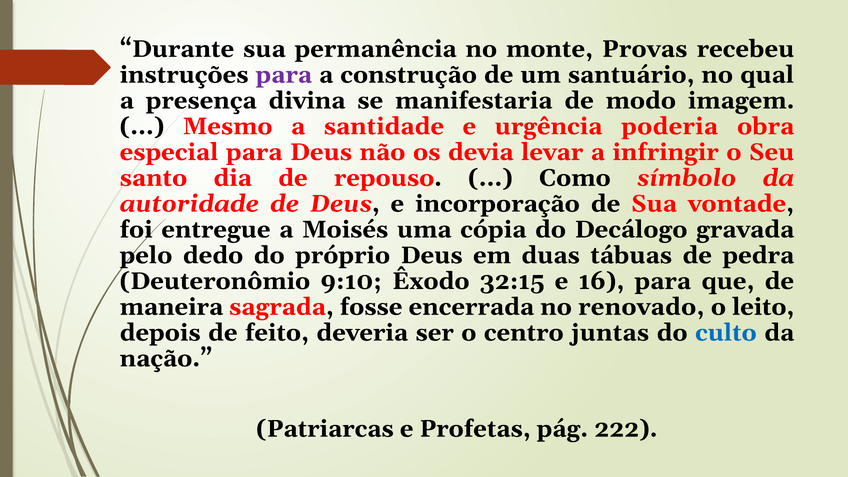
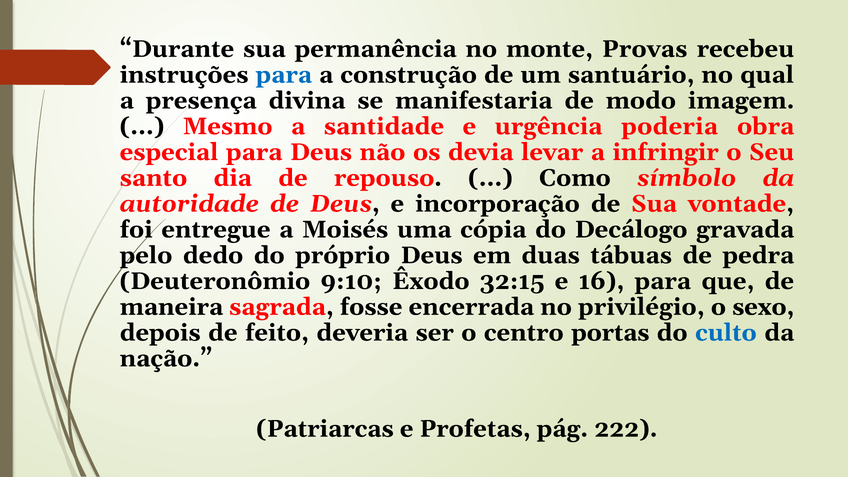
para at (284, 75) colour: purple -> blue
renovado: renovado -> privilégio
leito: leito -> sexo
juntas: juntas -> portas
